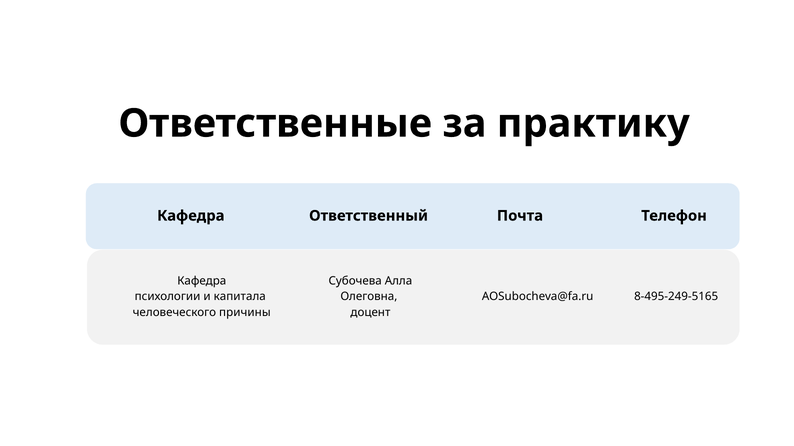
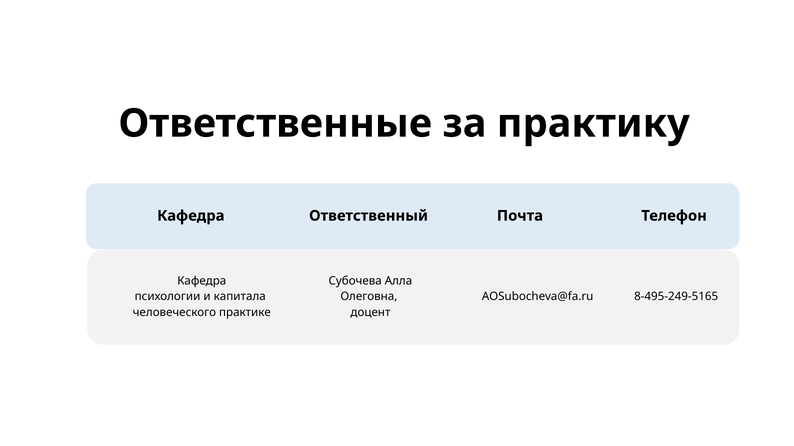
причины: причины -> практике
